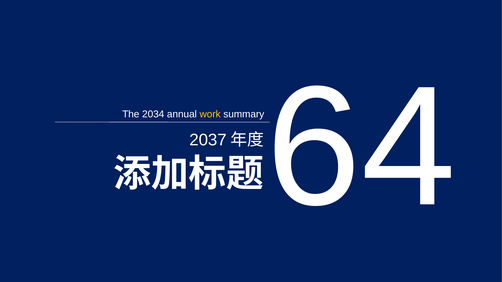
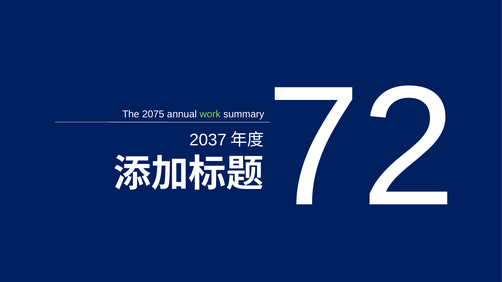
2034: 2034 -> 2075
work colour: yellow -> light green
64: 64 -> 72
